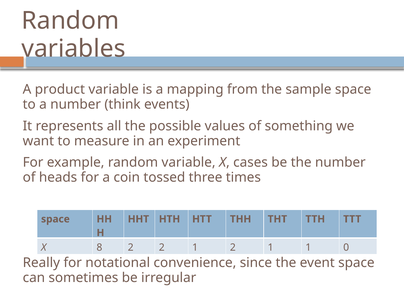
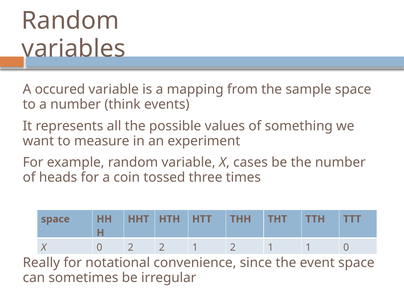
product: product -> occured
X 8: 8 -> 0
